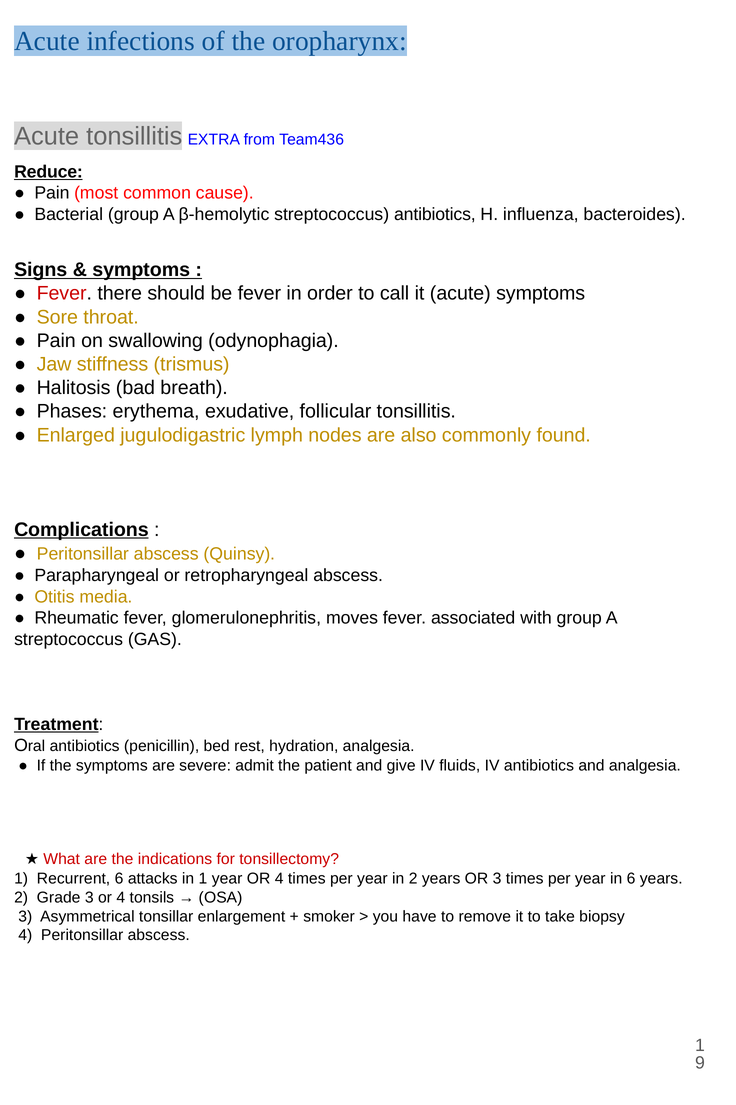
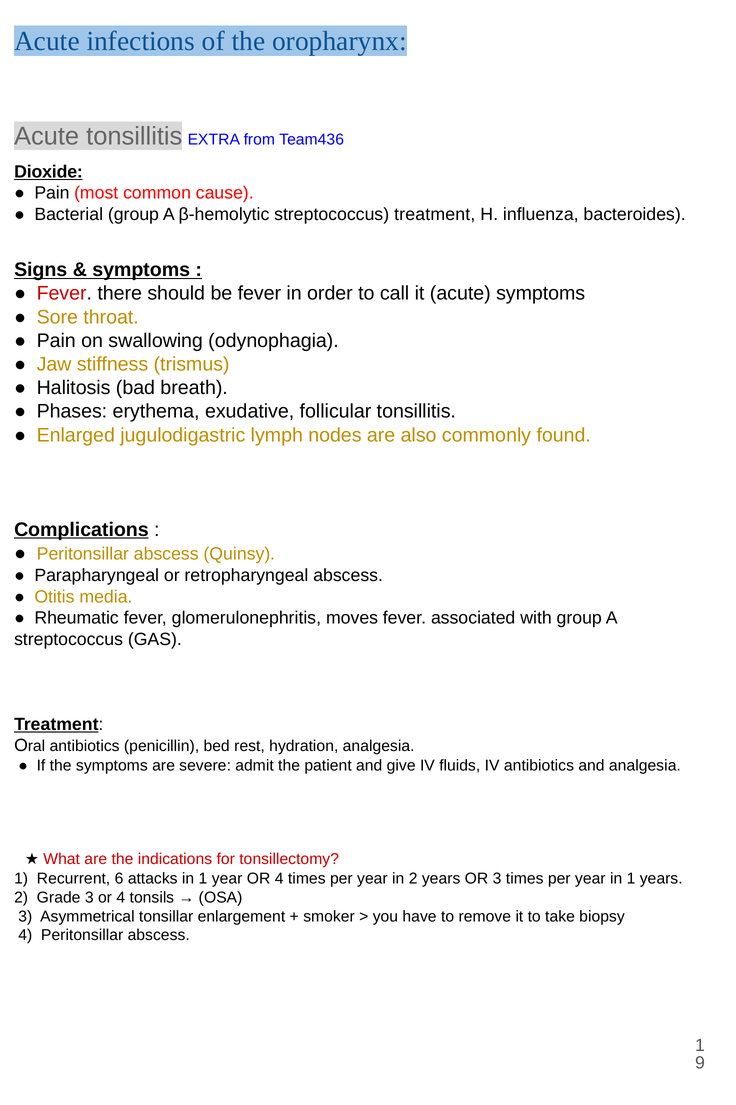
Reduce: Reduce -> Dioxide
streptococcus antibiotics: antibiotics -> treatment
year in 6: 6 -> 1
